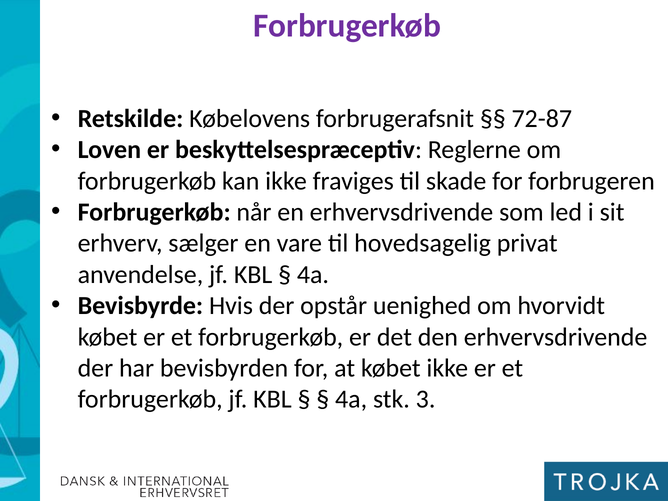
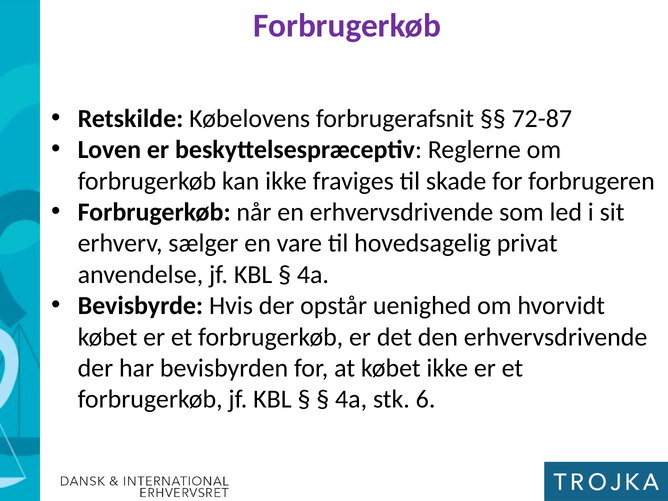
3: 3 -> 6
